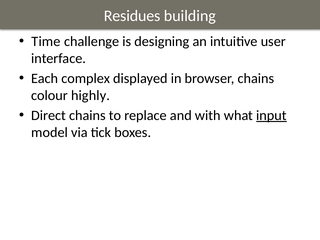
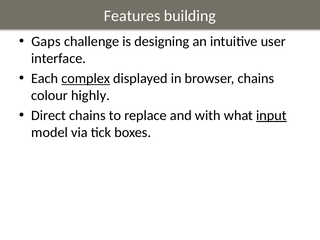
Residues: Residues -> Features
Time: Time -> Gaps
complex underline: none -> present
